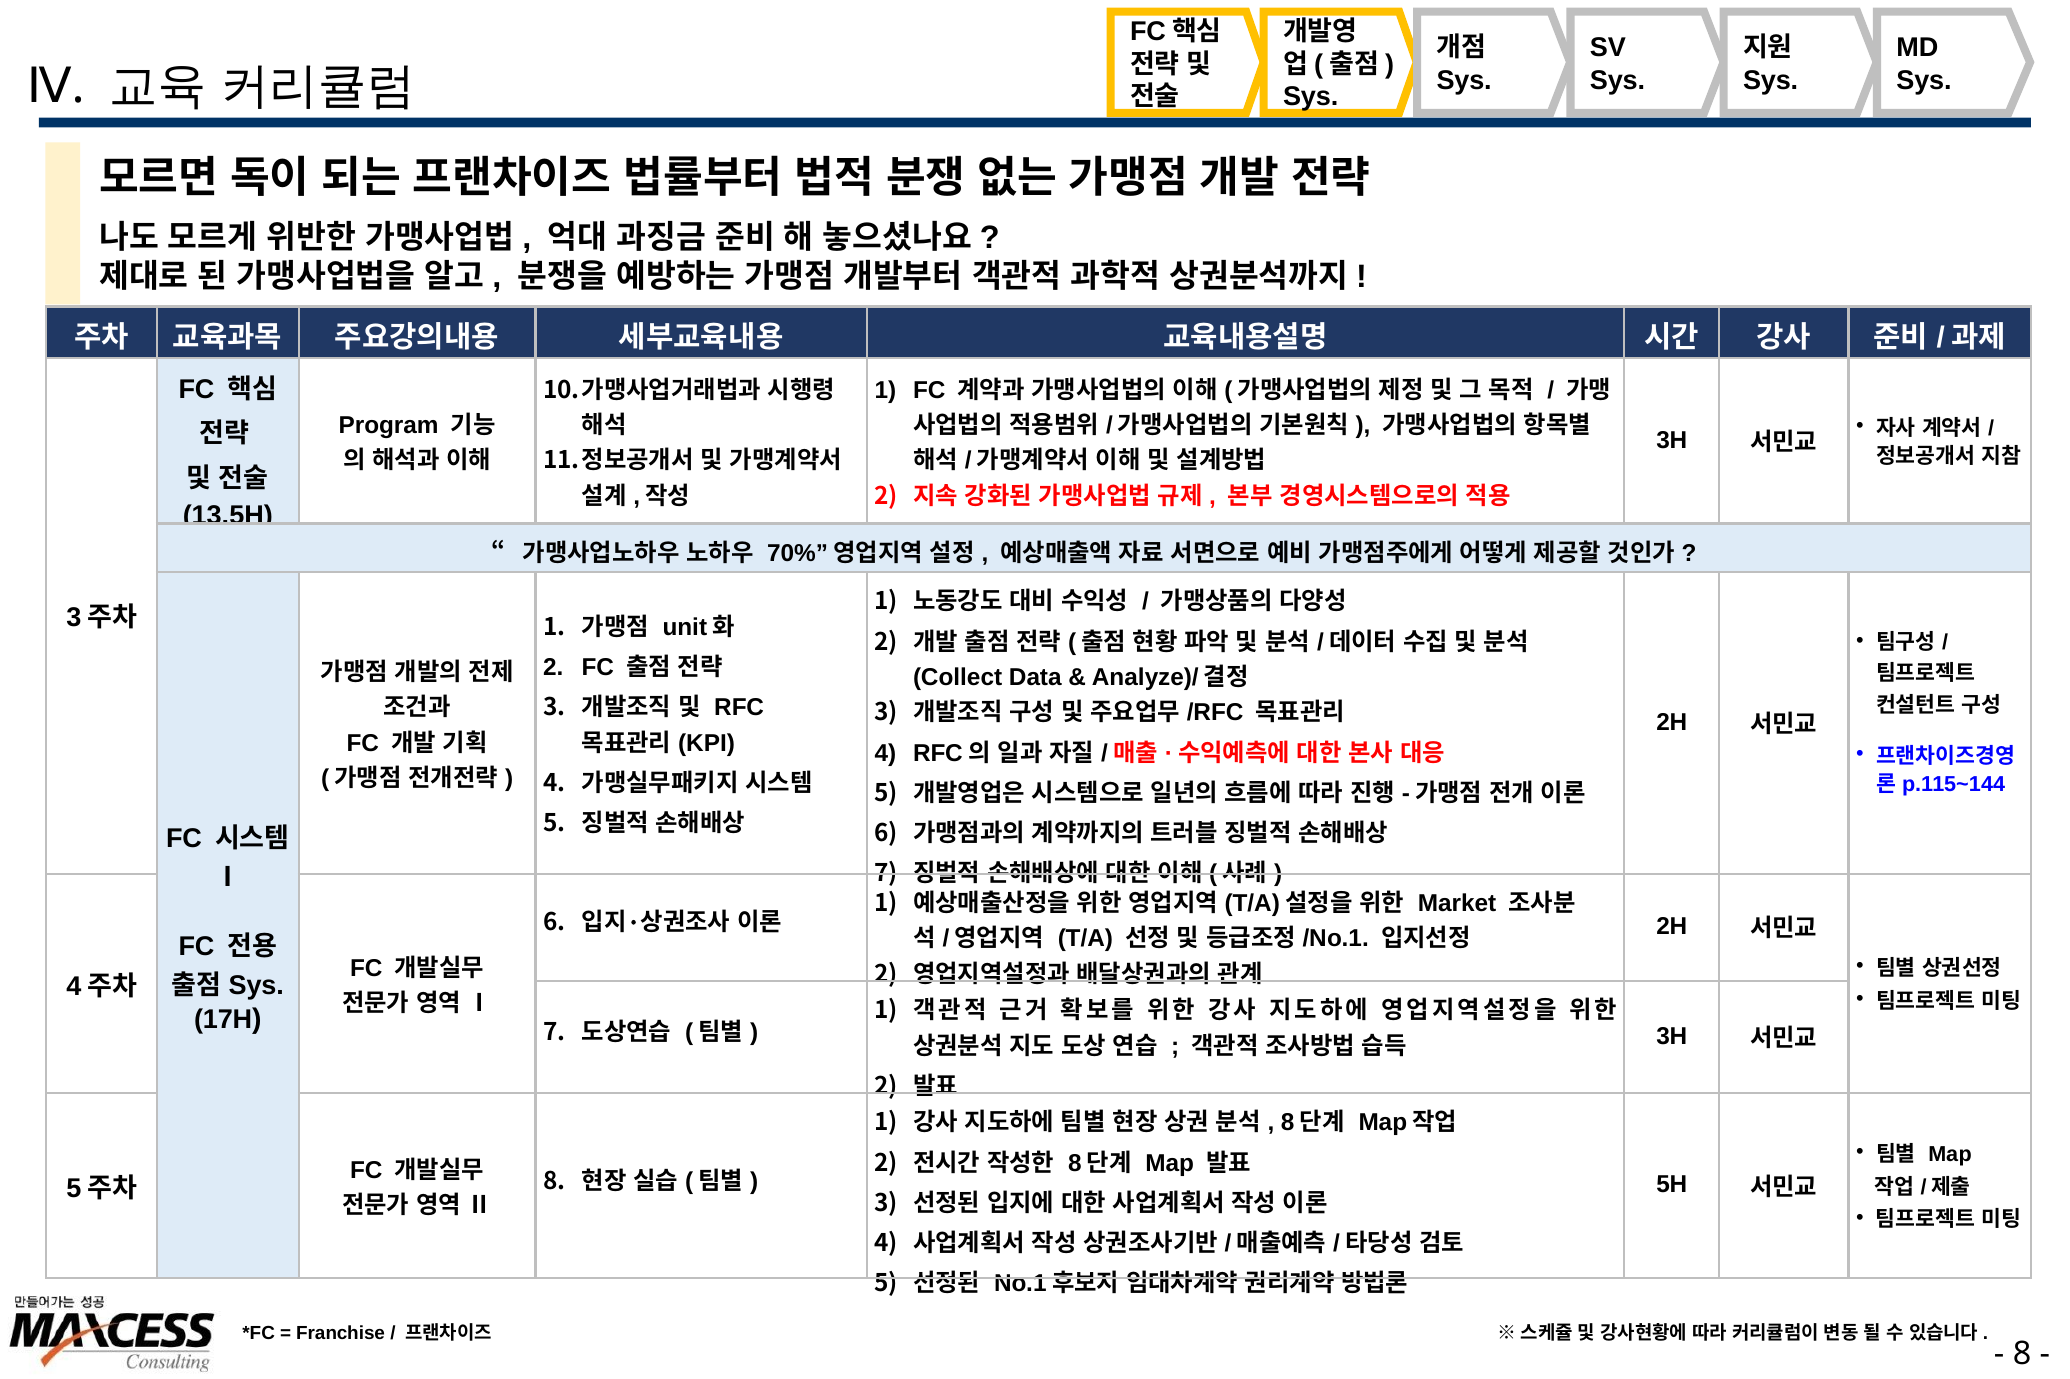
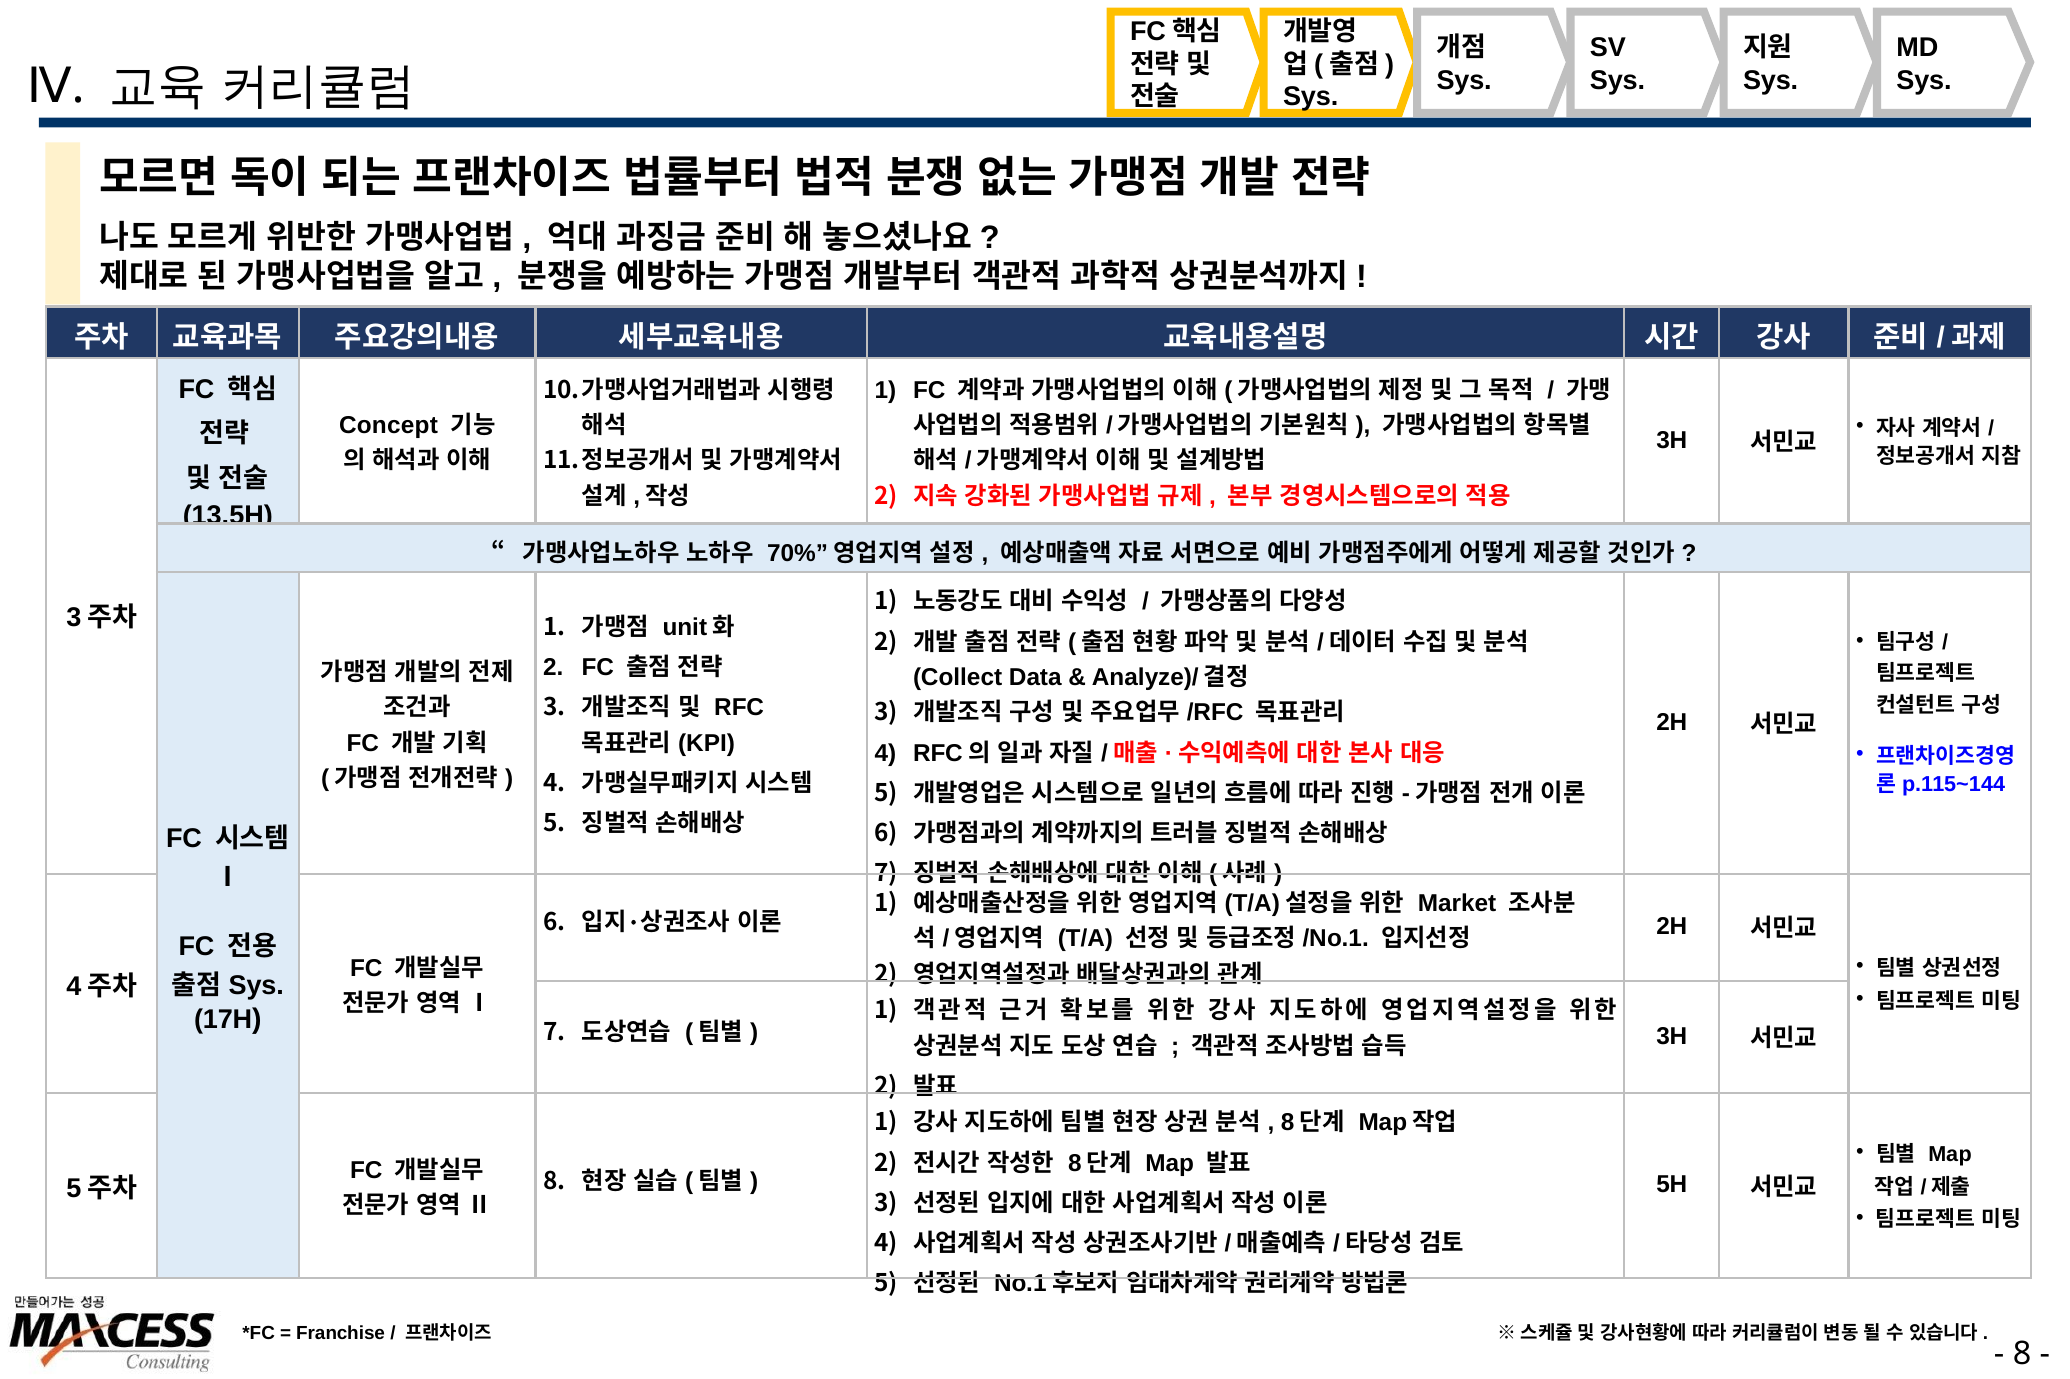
Program: Program -> Concept
